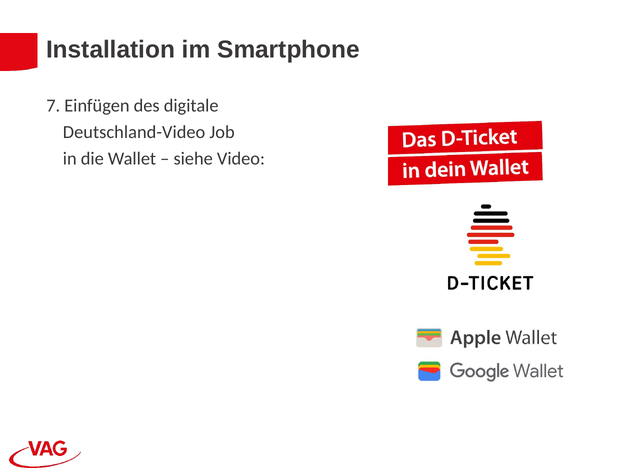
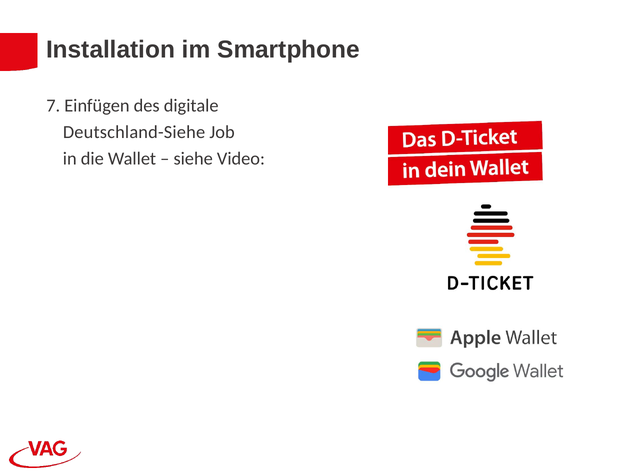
Deutschland-Video: Deutschland-Video -> Deutschland-Siehe
